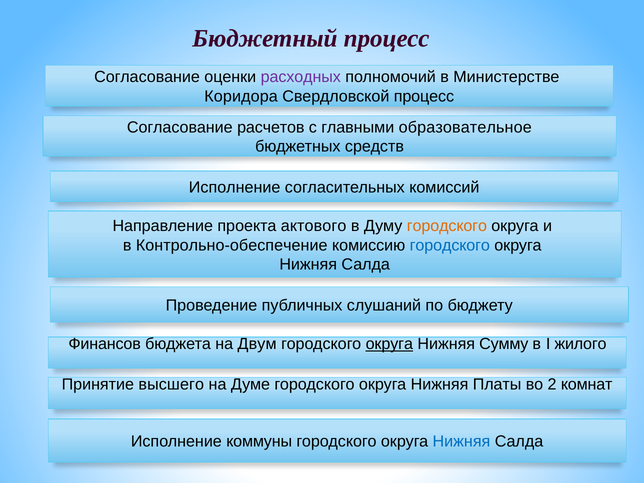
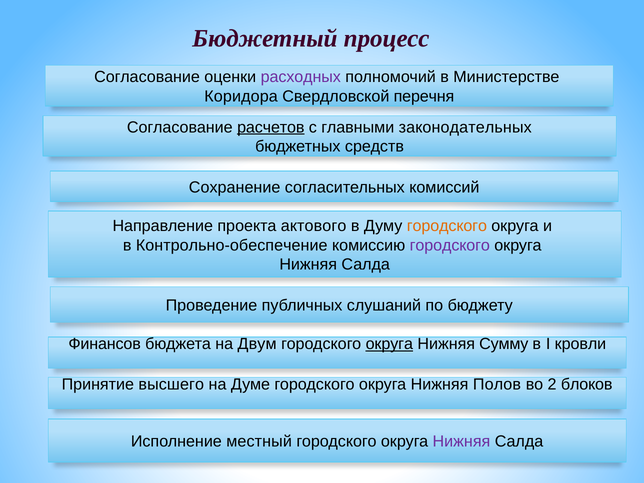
Свердловской процесс: процесс -> перечня
расчетов underline: none -> present
образовательное: образовательное -> законодательных
Исполнение at (235, 187): Исполнение -> Сохранение
городского at (450, 245) colour: blue -> purple
жилого: жилого -> кровли
Платы: Платы -> Полов
комнат: комнат -> блоков
коммуны: коммуны -> местный
Нижняя at (461, 442) colour: blue -> purple
